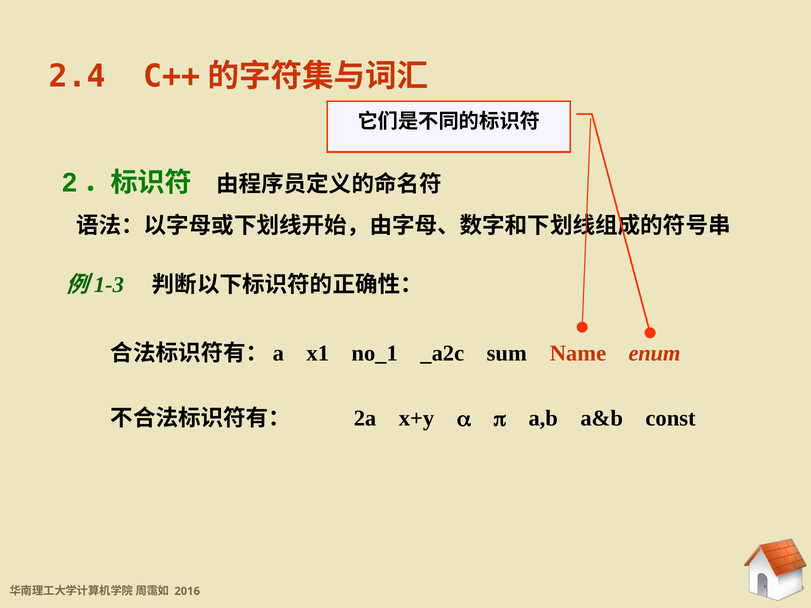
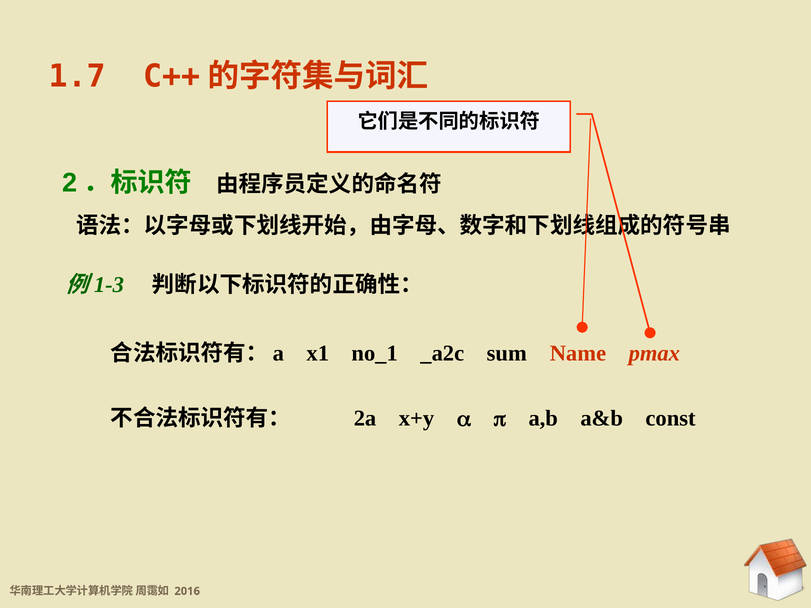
2.4: 2.4 -> 1.7
enum: enum -> pmax
